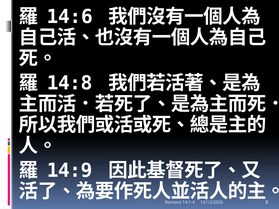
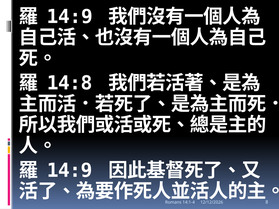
14:6 at (70, 17): 14:6 -> 14:9
